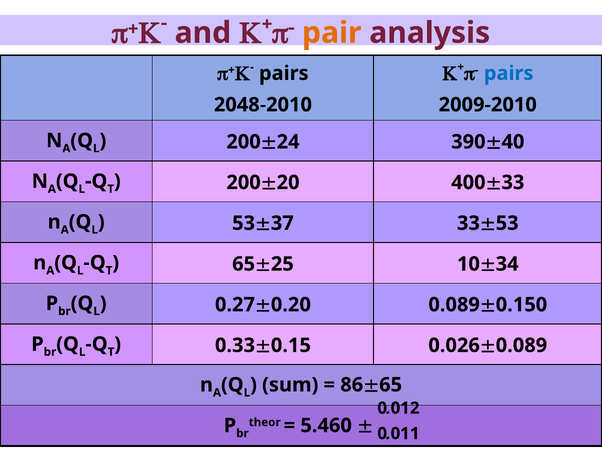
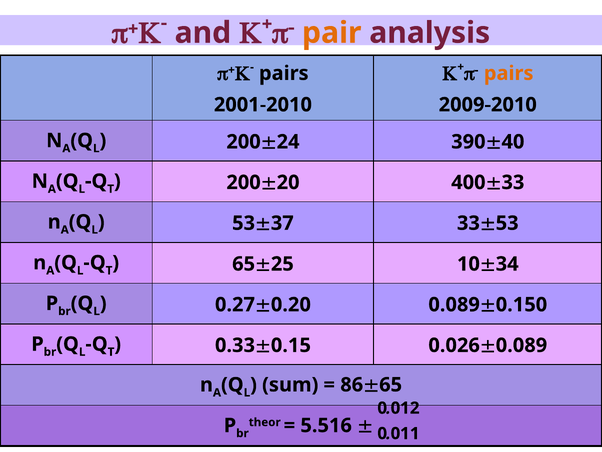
pairs at (509, 73) colour: blue -> orange
2048-2010: 2048-2010 -> 2001-2010
5.460: 5.460 -> 5.516
